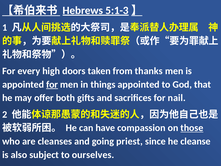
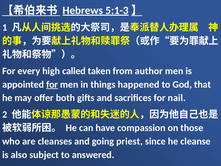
doors: doors -> called
thanks: thanks -> author
things appointed: appointed -> happened
those underline: present -> none
ourselves: ourselves -> answered
